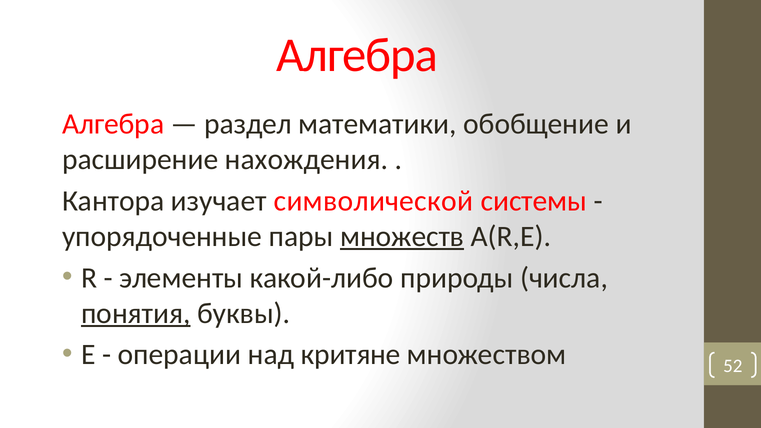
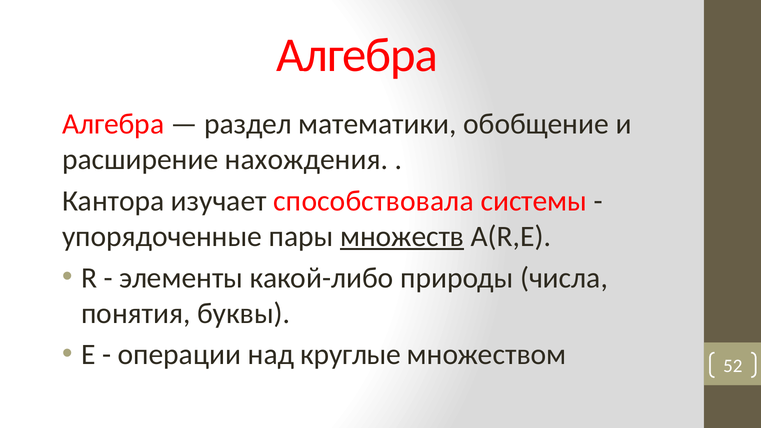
символической: символической -> способствовала
понятия underline: present -> none
критяне: критяне -> круглые
